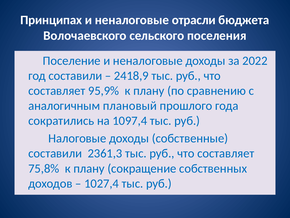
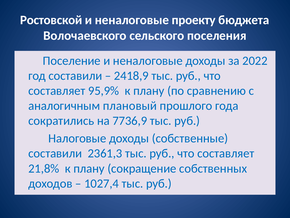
Принципах: Принципах -> Ростовской
отрасли: отрасли -> проекту
1097,4: 1097,4 -> 7736,9
75,8%: 75,8% -> 21,8%
